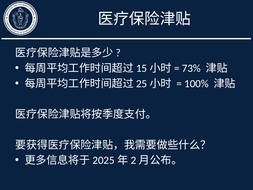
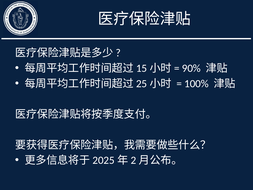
73%: 73% -> 90%
